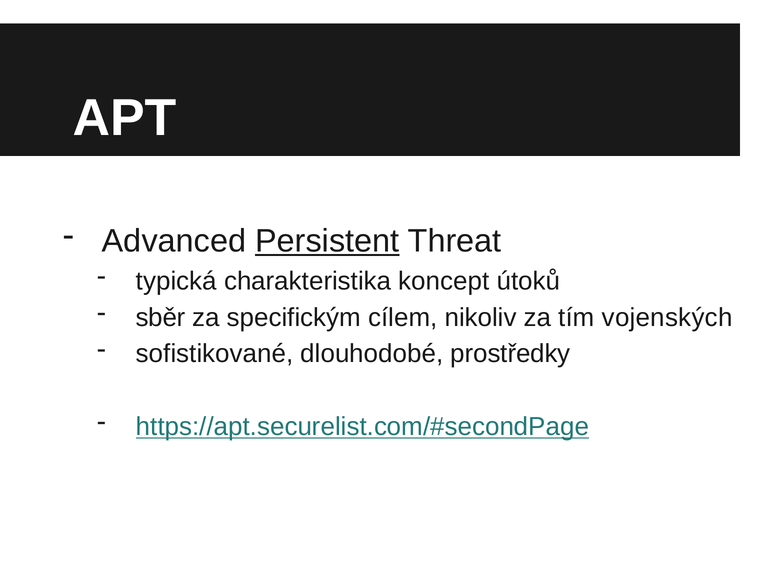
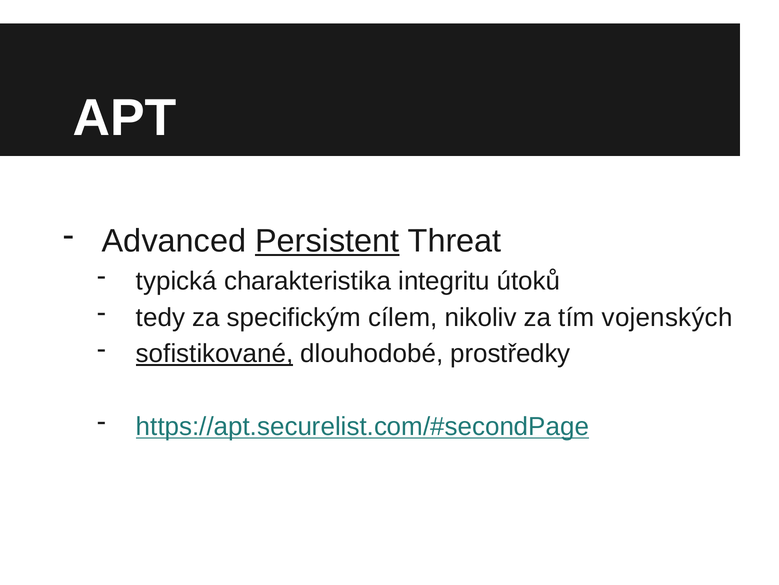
koncept: koncept -> integritu
sběr: sběr -> tedy
sofistikované underline: none -> present
